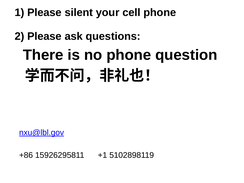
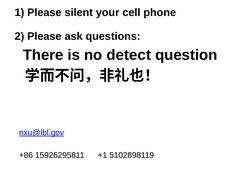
no phone: phone -> detect
